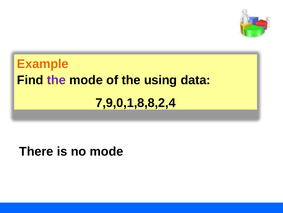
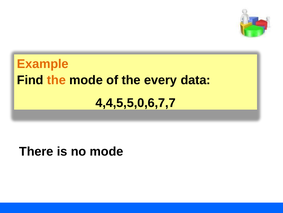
the at (56, 80) colour: purple -> orange
using: using -> every
7,9,0,1,8,8,2,4: 7,9,0,1,8,8,2,4 -> 4,4,5,5,0,6,7,7
